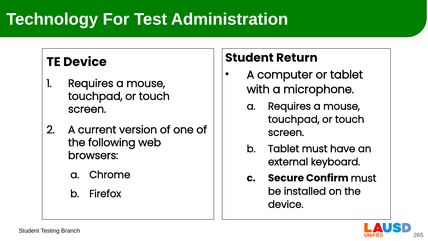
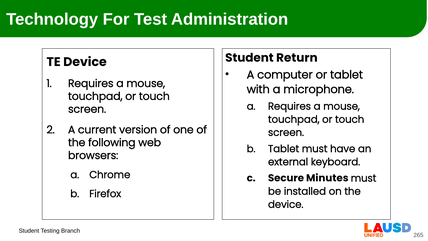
Confirm: Confirm -> Minutes
